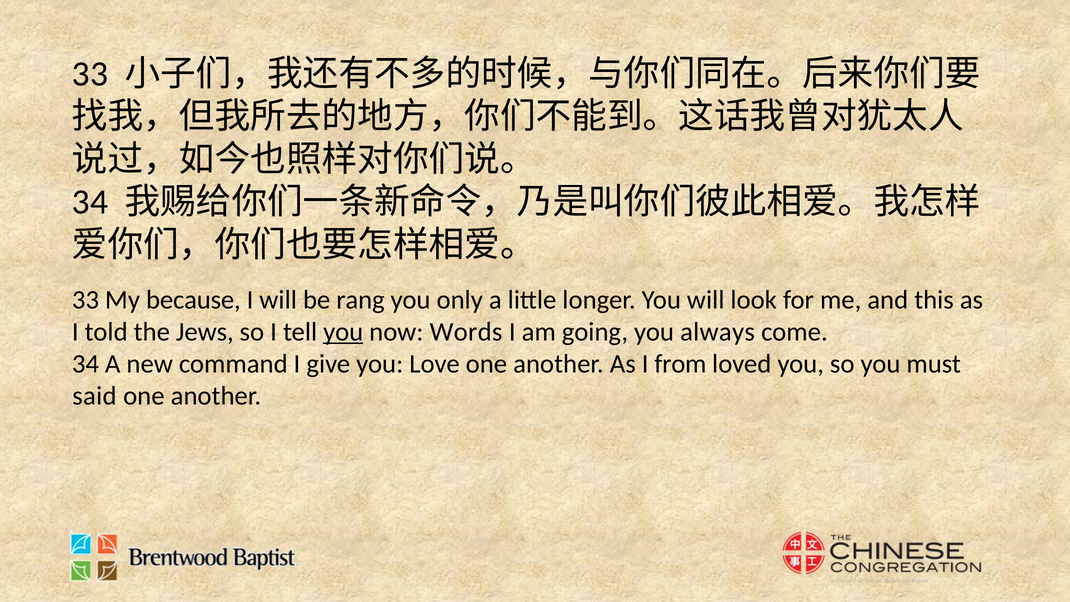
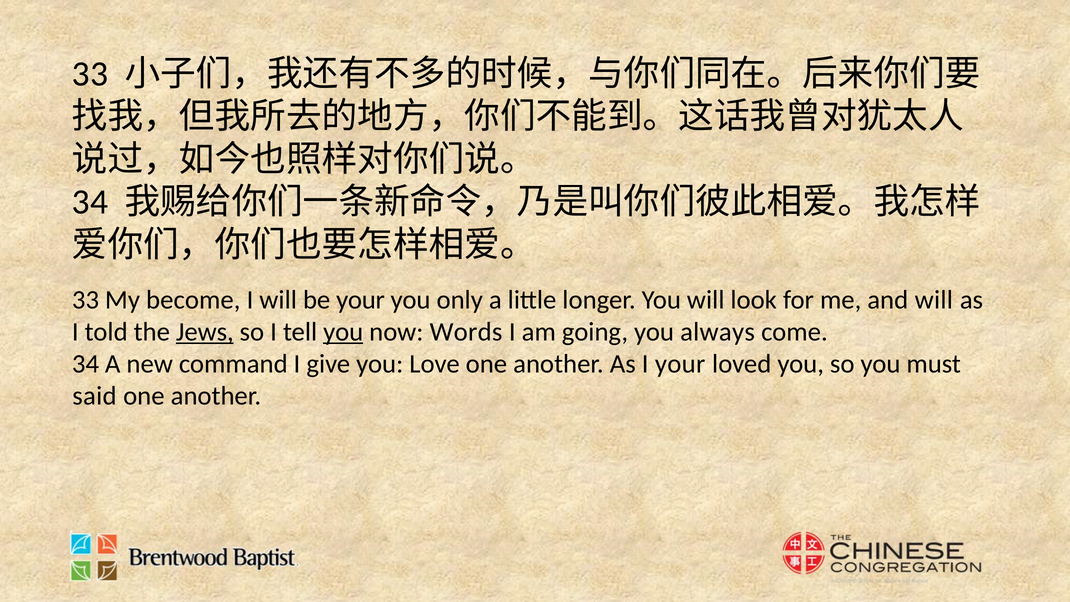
because: because -> become
be rang: rang -> your
and this: this -> will
Jews underline: none -> present
I from: from -> your
